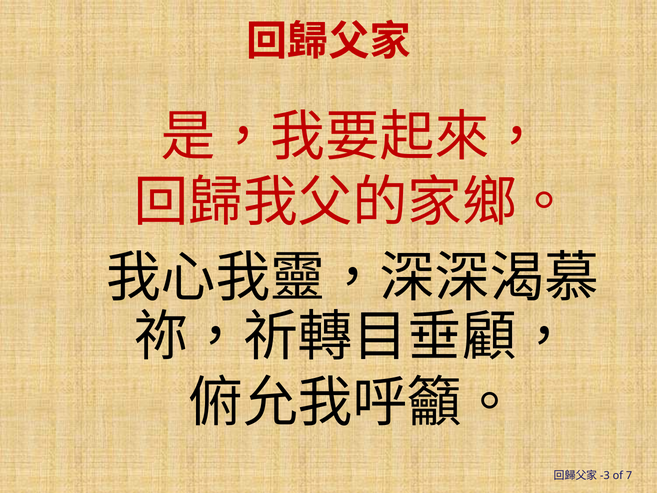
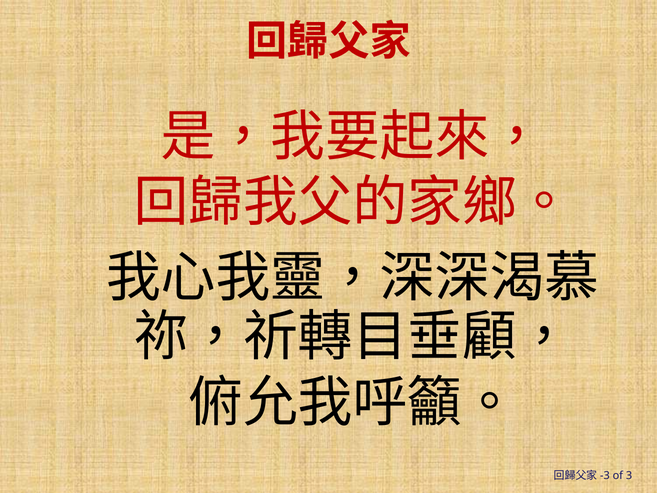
7: 7 -> 3
